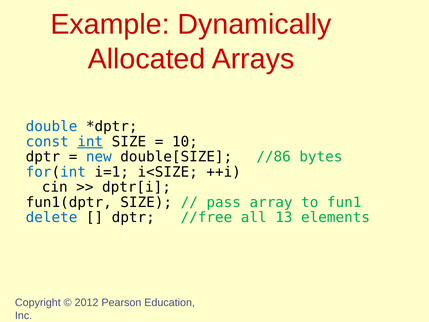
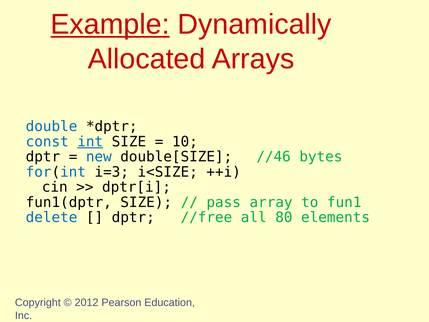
Example underline: none -> present
//86: //86 -> //46
i=1: i=1 -> i=3
13: 13 -> 80
